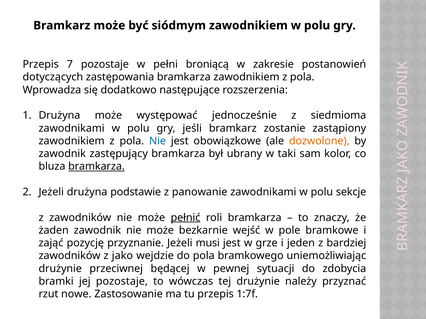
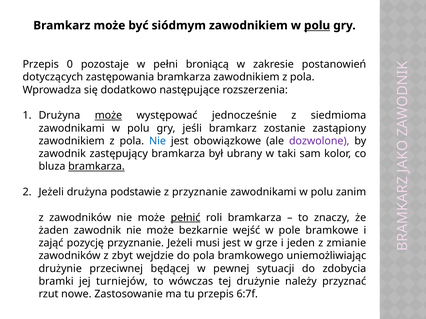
polu at (317, 26) underline: none -> present
7: 7 -> 0
może at (108, 116) underline: none -> present
dozwolone colour: orange -> purple
z panowanie: panowanie -> przyznanie
sekcje: sekcje -> zanim
bardziej: bardziej -> zmianie
jako: jako -> zbyt
jej pozostaje: pozostaje -> turniejów
1:7f: 1:7f -> 6:7f
